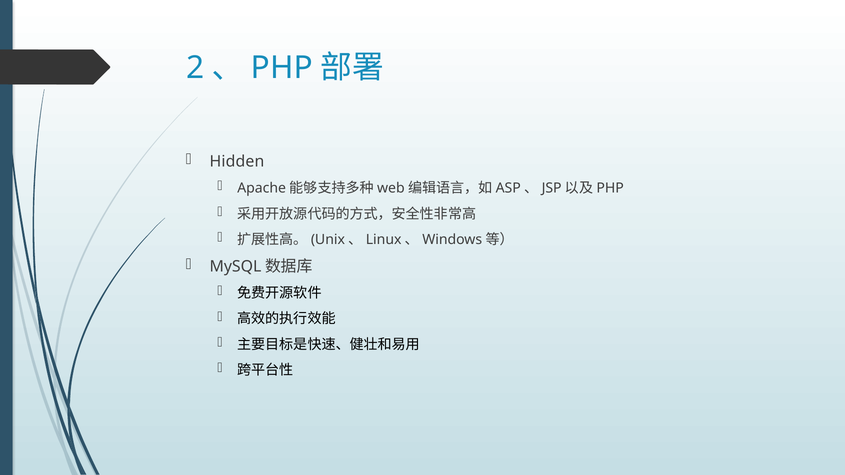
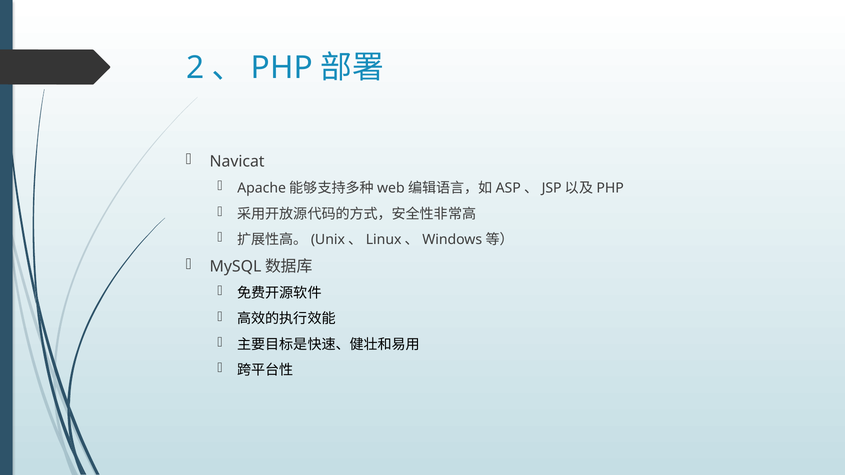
Hidden: Hidden -> Navicat
